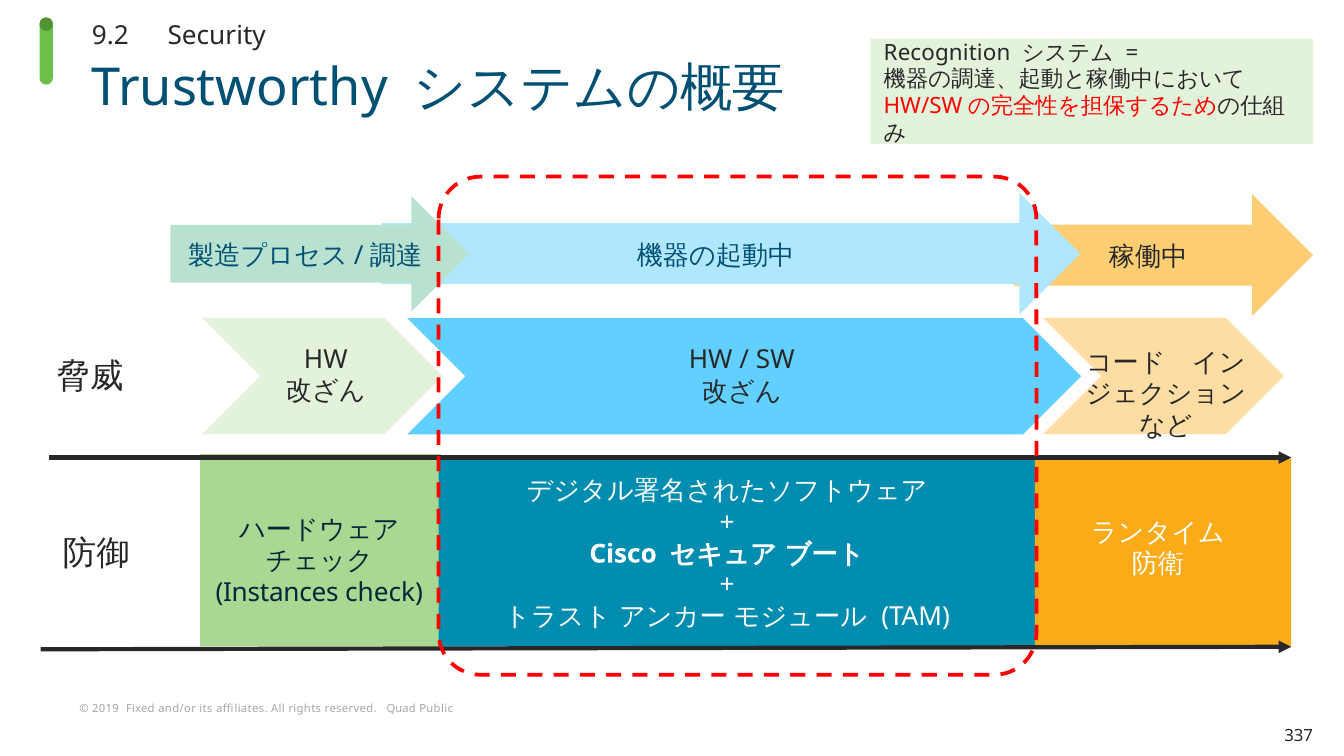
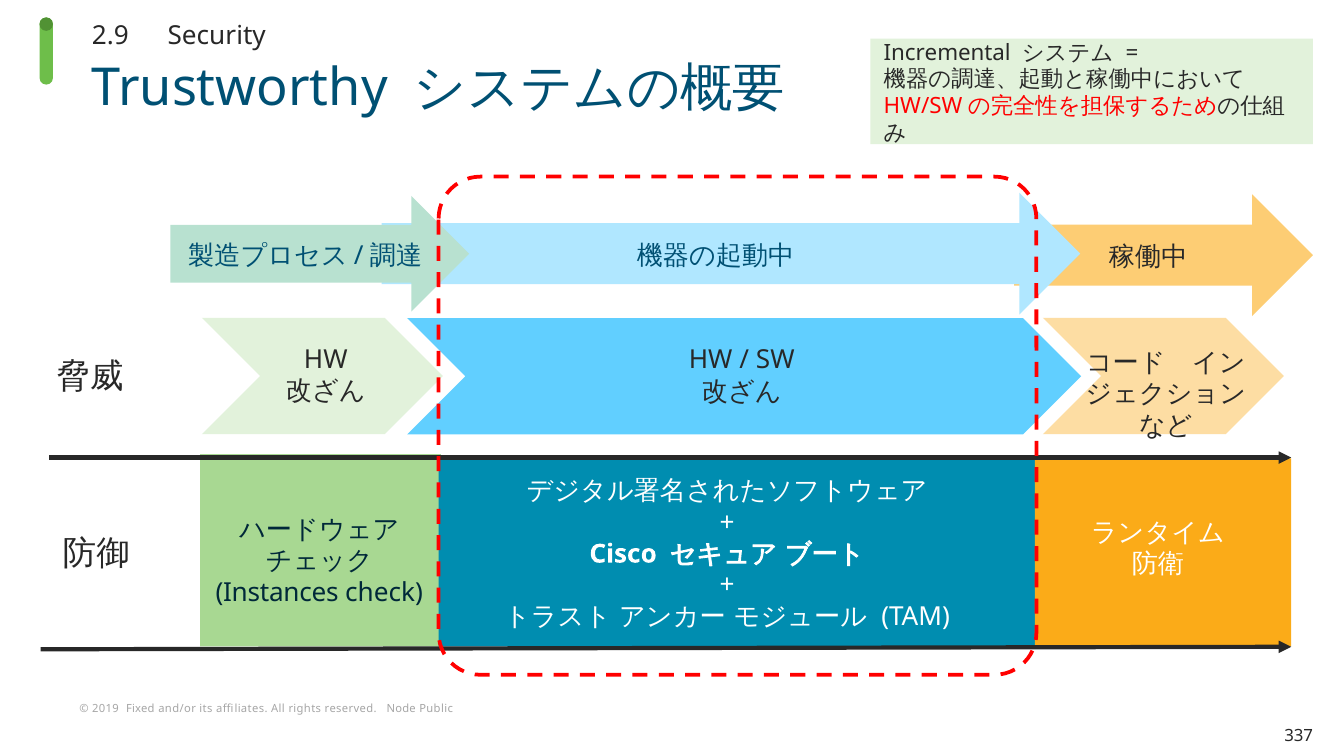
9.2: 9.2 -> 2.9
Recognition: Recognition -> Incremental
Quad: Quad -> Node
